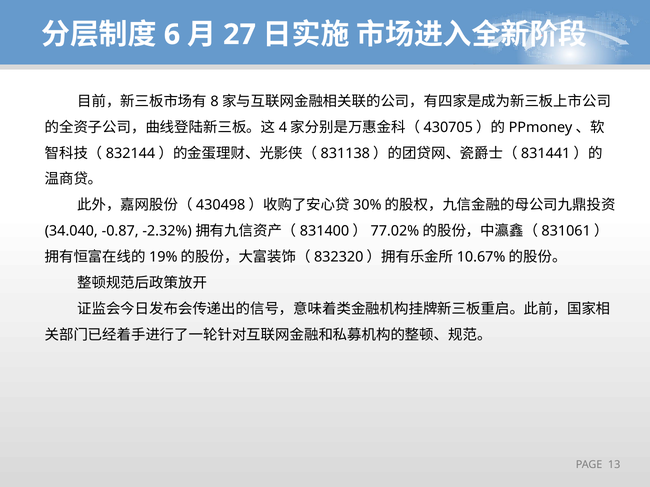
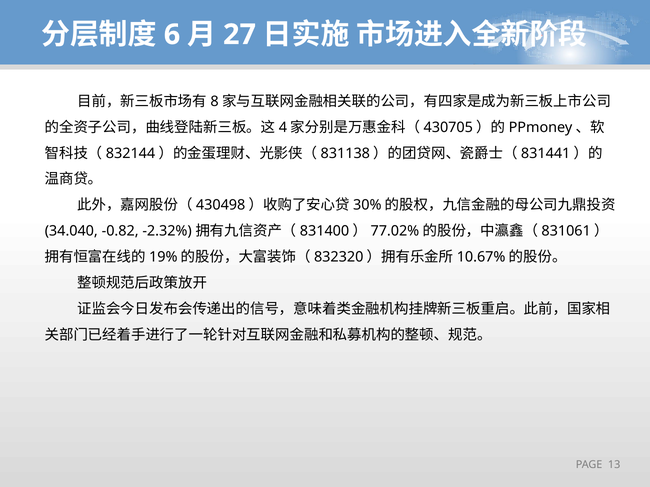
-0.87: -0.87 -> -0.82
